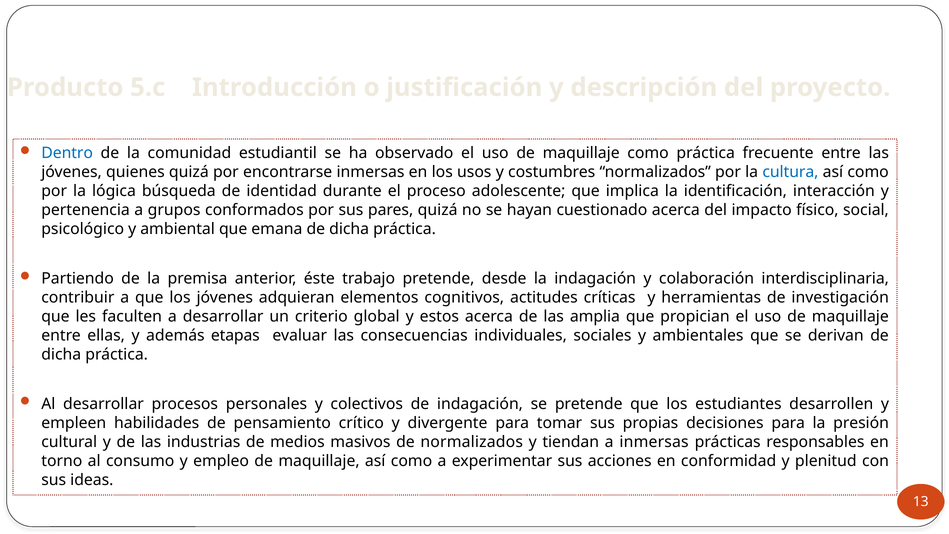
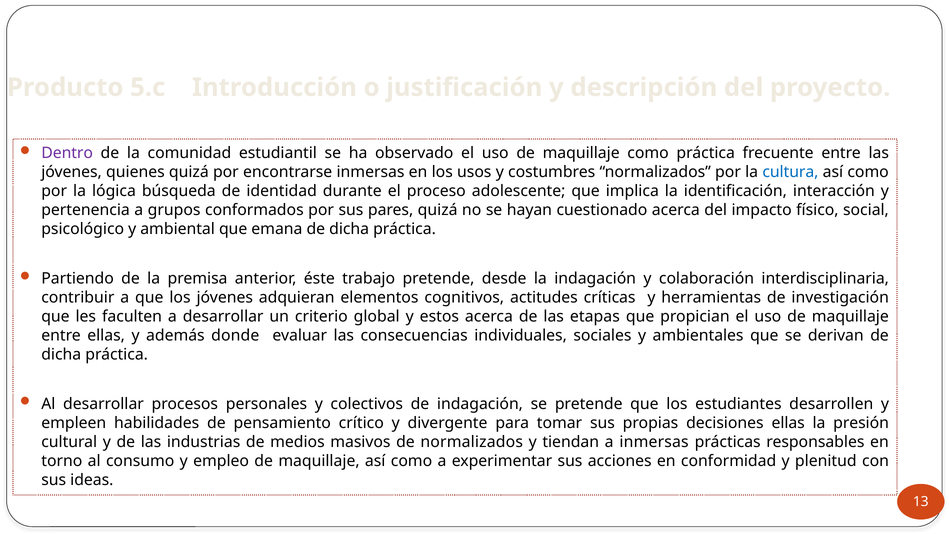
Dentro colour: blue -> purple
amplia: amplia -> etapas
etapas: etapas -> donde
decisiones para: para -> ellas
